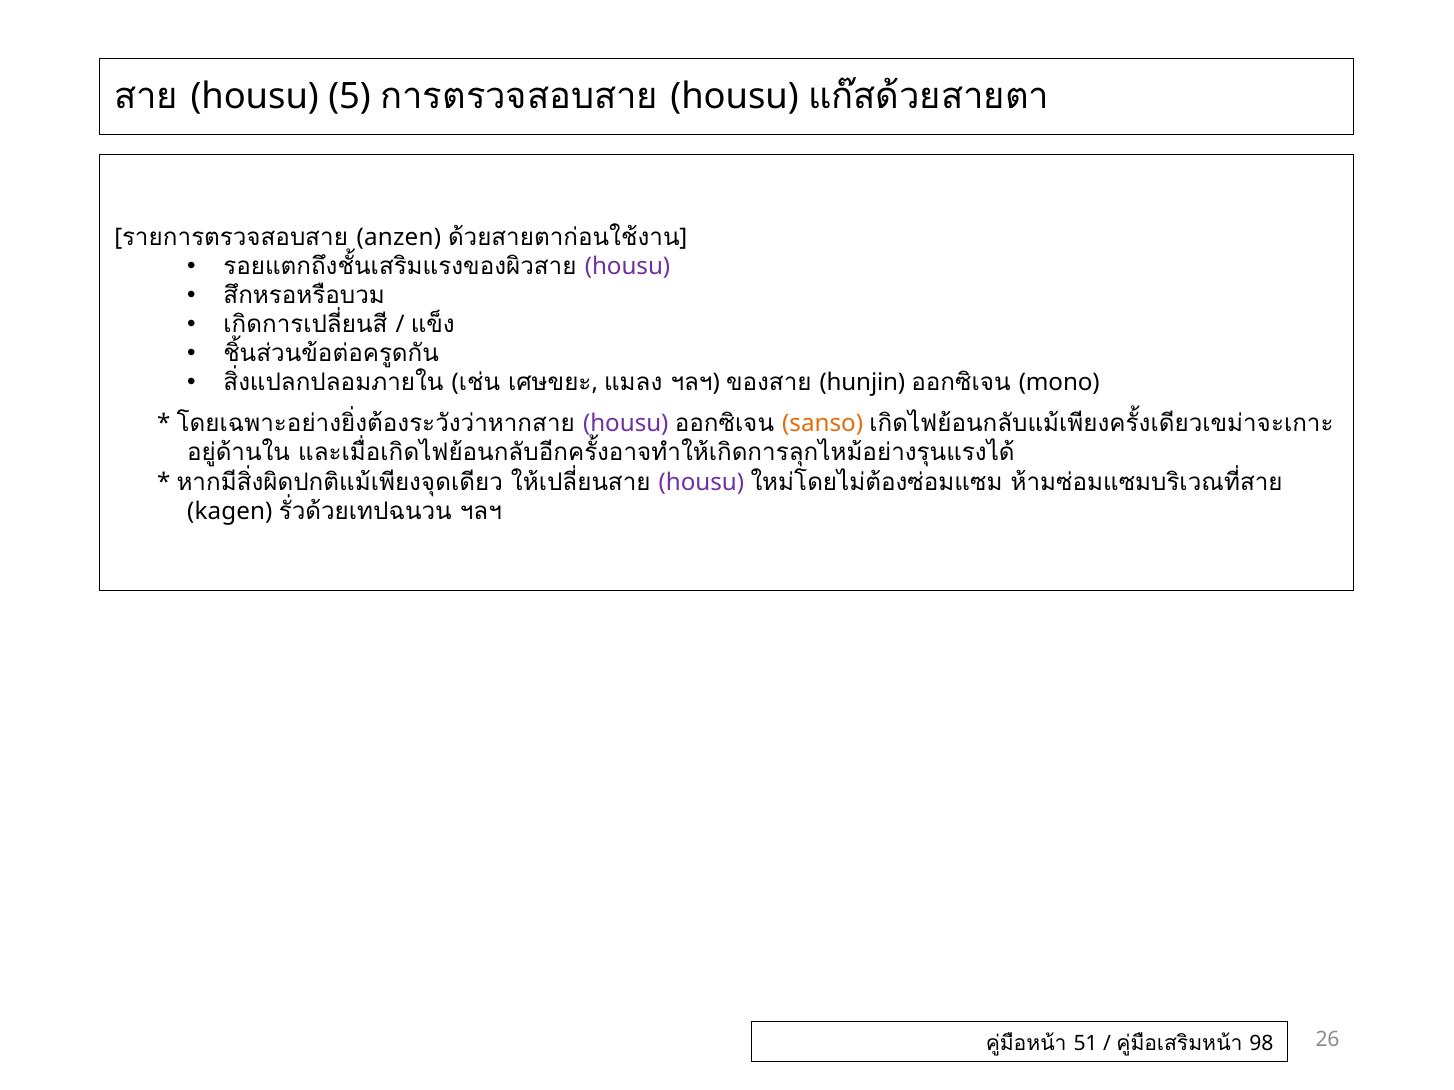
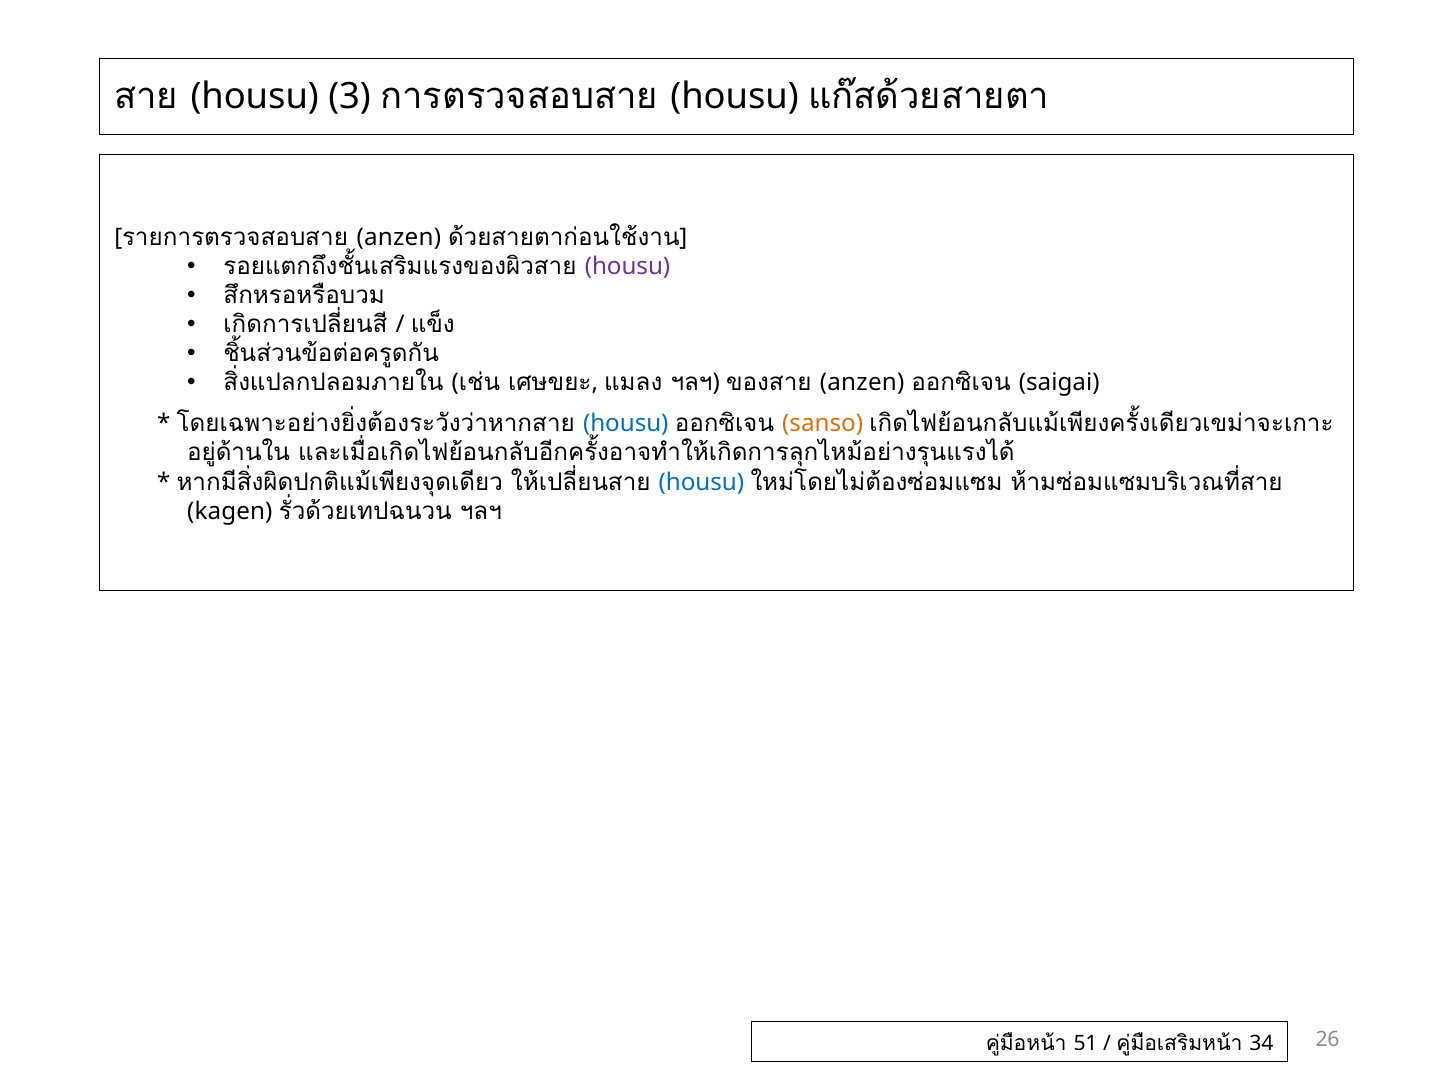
5: 5 -> 3
hunjin at (862, 383): hunjin -> anzen
mono: mono -> saigai
housu at (626, 424) colour: purple -> blue
housu at (701, 482) colour: purple -> blue
98: 98 -> 34
